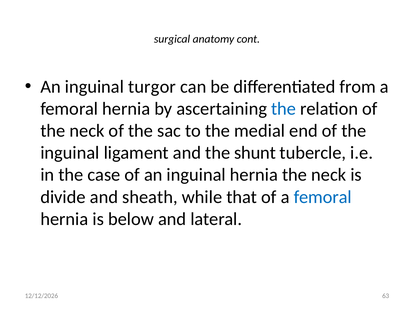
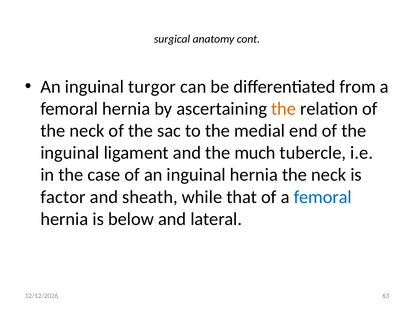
the at (284, 109) colour: blue -> orange
shunt: shunt -> much
divide: divide -> factor
